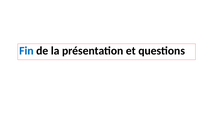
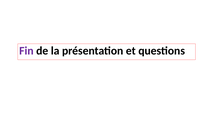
Fin colour: blue -> purple
